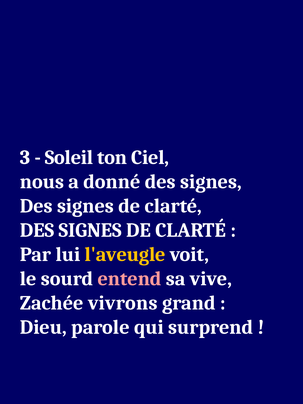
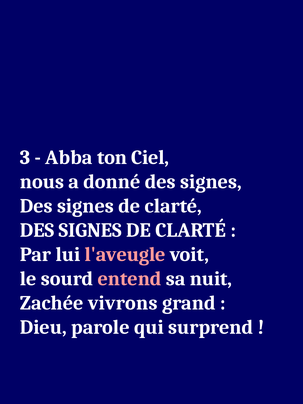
Soleil: Soleil -> Abba
l'aveugle colour: yellow -> pink
vive: vive -> nuit
